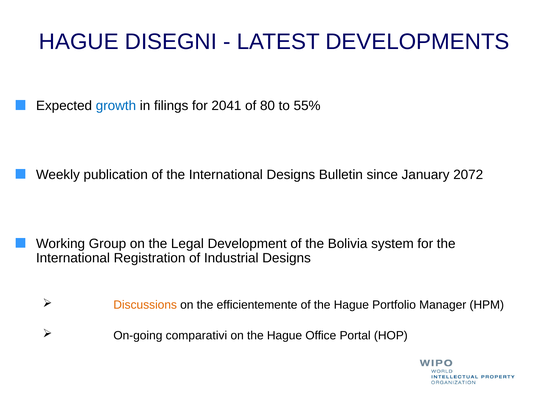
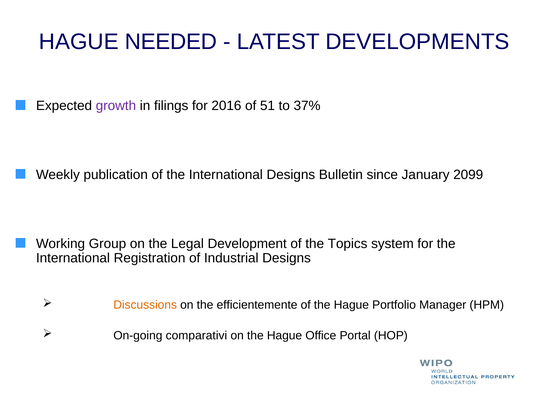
DISEGNI: DISEGNI -> NEEDED
growth colour: blue -> purple
2041: 2041 -> 2016
80: 80 -> 51
55%: 55% -> 37%
2072: 2072 -> 2099
Bolivia: Bolivia -> Topics
